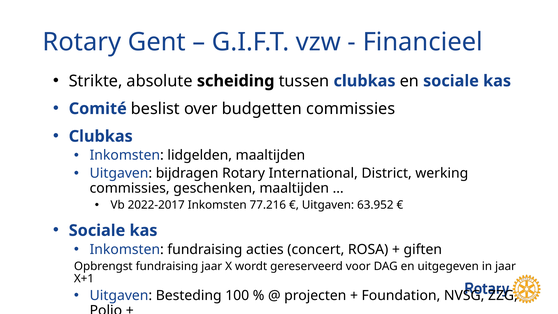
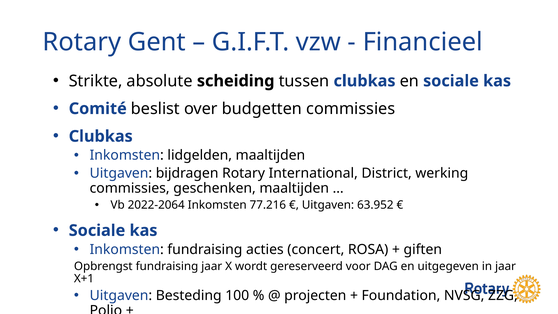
2022-2017: 2022-2017 -> 2022-2064
